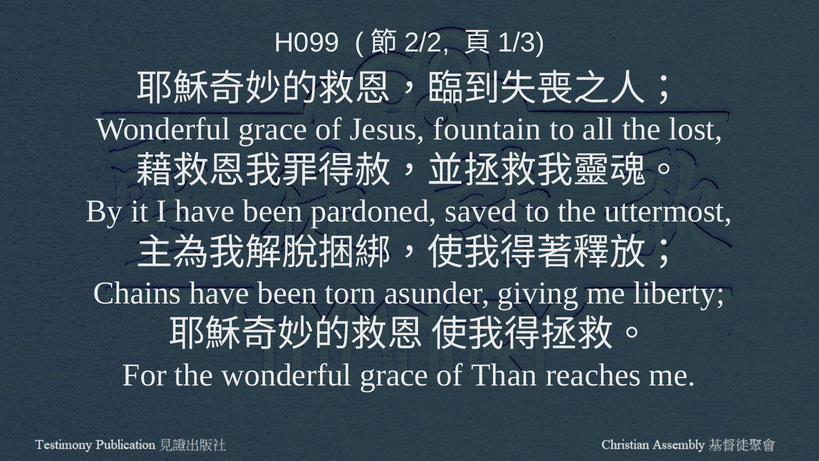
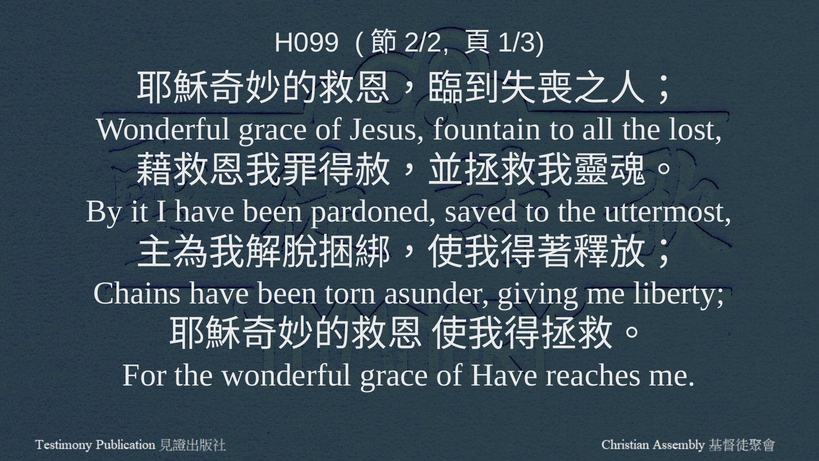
of Than: Than -> Have
